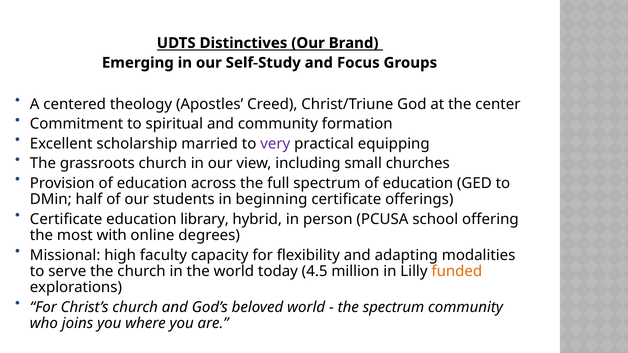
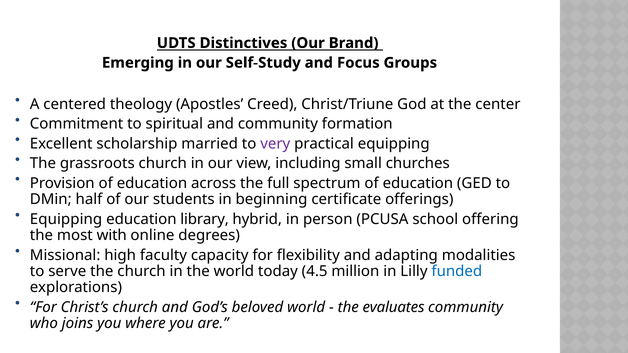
Certificate at (66, 219): Certificate -> Equipping
funded colour: orange -> blue
the spectrum: spectrum -> evaluates
